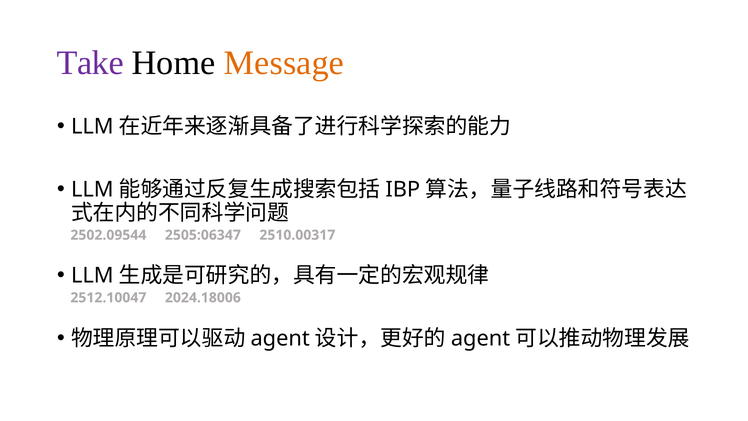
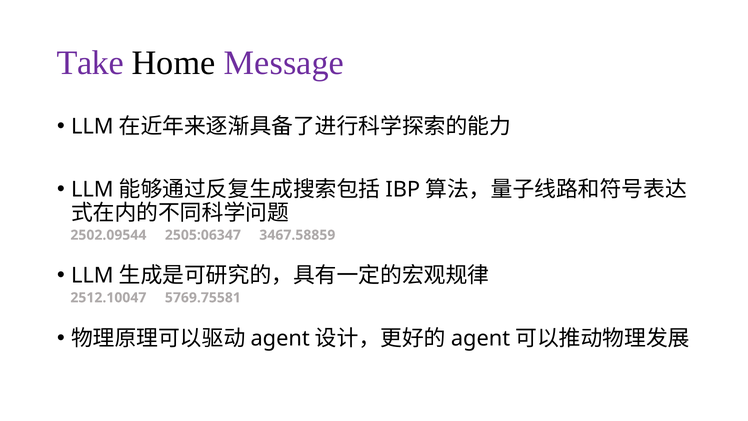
Message colour: orange -> purple
2510.00317: 2510.00317 -> 3467.58859
2024.18006: 2024.18006 -> 5769.75581
